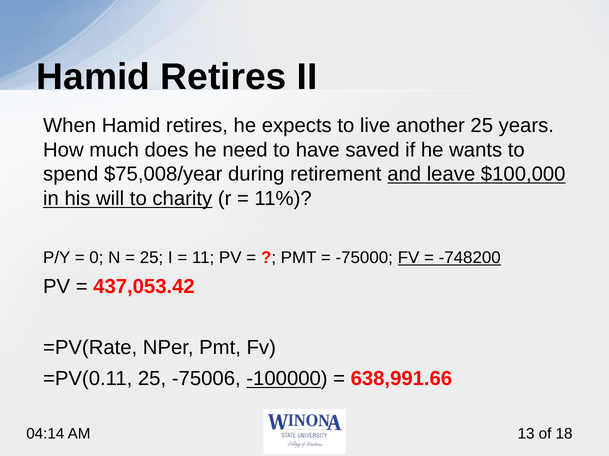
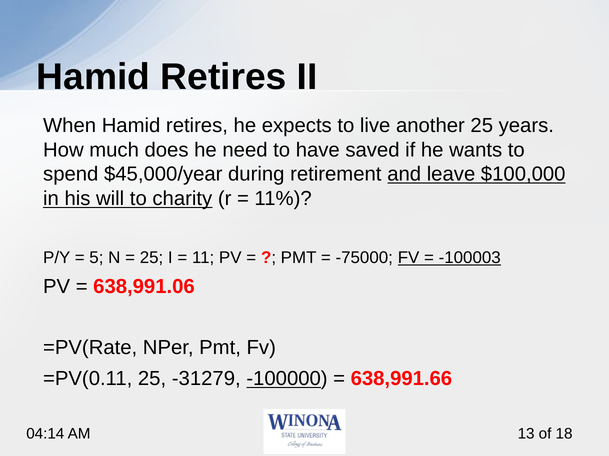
$75,008/year: $75,008/year -> $45,000/year
0: 0 -> 5
-748200: -748200 -> -100003
437,053.42: 437,053.42 -> 638,991.06
-75006: -75006 -> -31279
